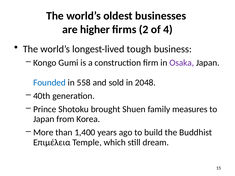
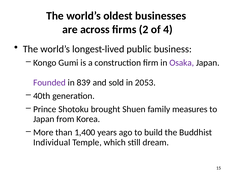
higher: higher -> across
tough: tough -> public
Founded colour: blue -> purple
558: 558 -> 839
2048: 2048 -> 2053
Επιμέλεια: Επιμέλεια -> Individual
